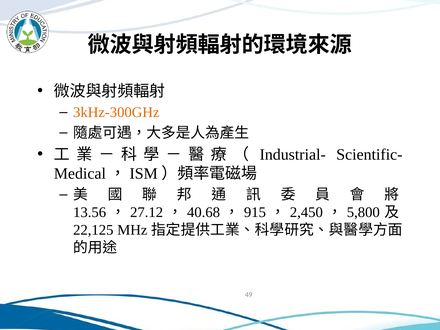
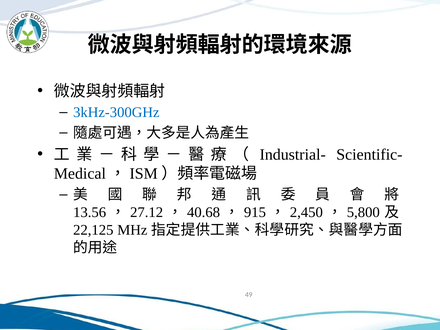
3kHz-300GHz colour: orange -> blue
